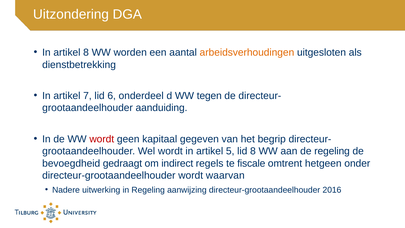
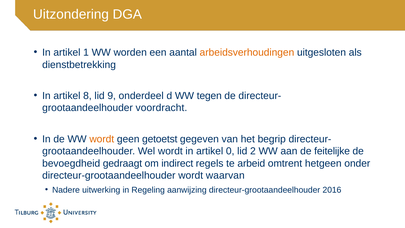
artikel 8: 8 -> 1
7: 7 -> 8
6: 6 -> 9
aanduiding: aanduiding -> voordracht
wordt at (102, 139) colour: red -> orange
kapitaal: kapitaal -> getoetst
5: 5 -> 0
lid 8: 8 -> 2
de regeling: regeling -> feitelijke
fiscale: fiscale -> arbeid
